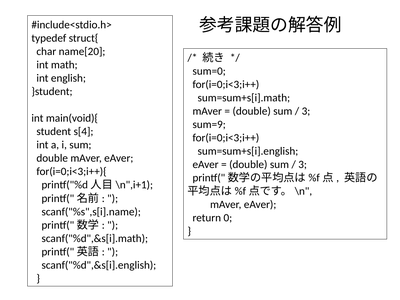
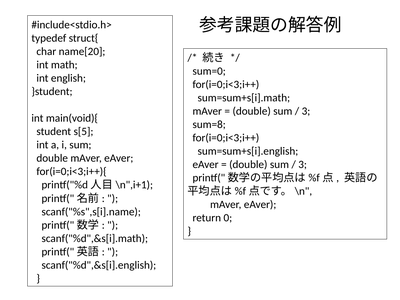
sum=9: sum=9 -> sum=8
s[4: s[4 -> s[5
